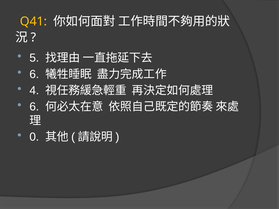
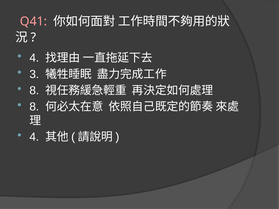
Q41 colour: yellow -> pink
5 at (34, 58): 5 -> 4
6 at (34, 74): 6 -> 3
4 at (34, 91): 4 -> 8
6 at (34, 107): 6 -> 8
0 at (34, 137): 0 -> 4
